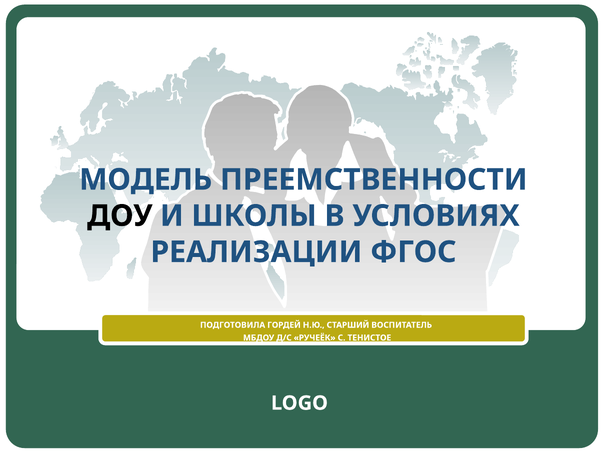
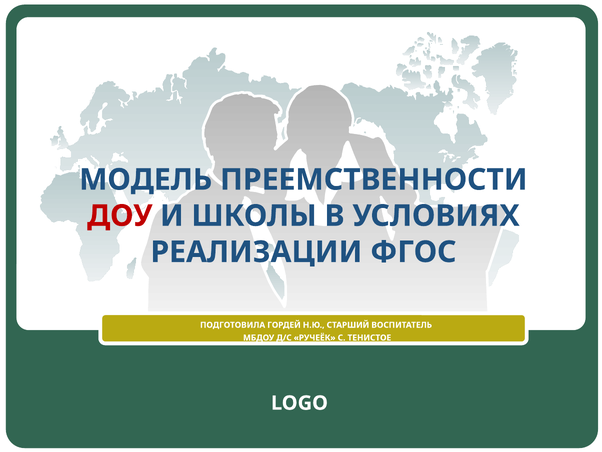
ДОУ colour: black -> red
